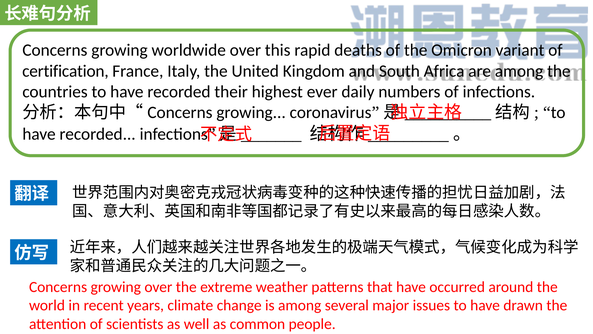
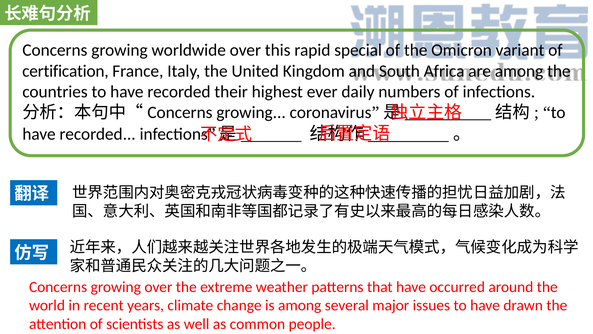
deaths: deaths -> special
